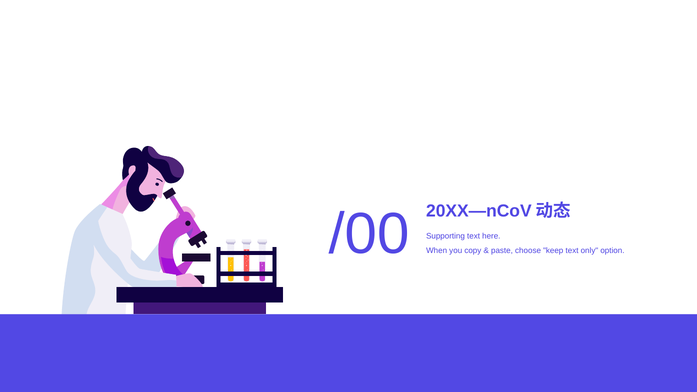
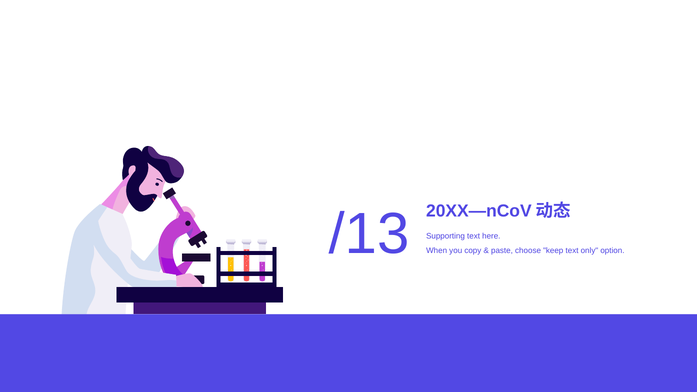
/00: /00 -> /13
